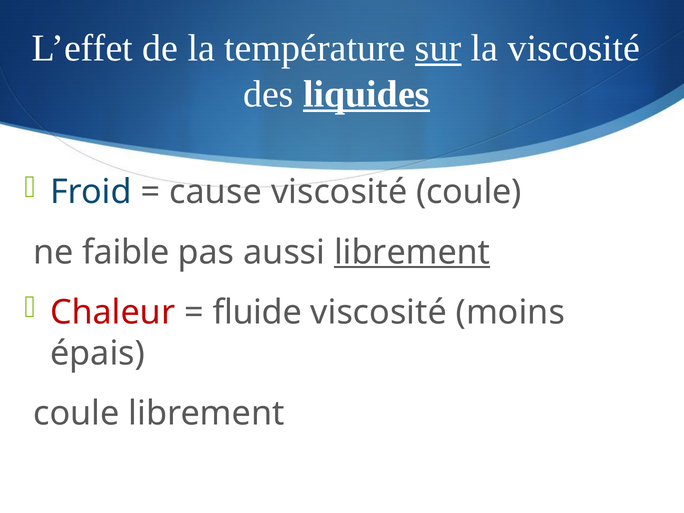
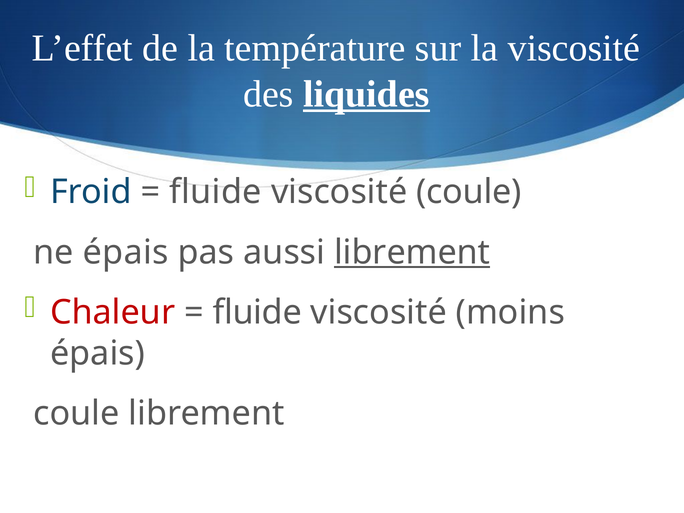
sur underline: present -> none
cause at (216, 192): cause -> fluide
ne faible: faible -> épais
